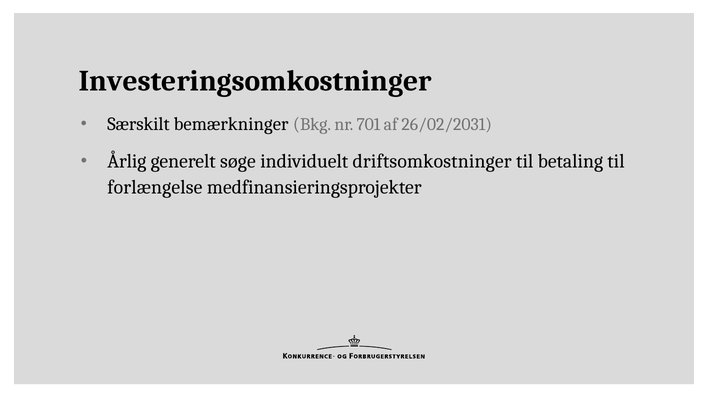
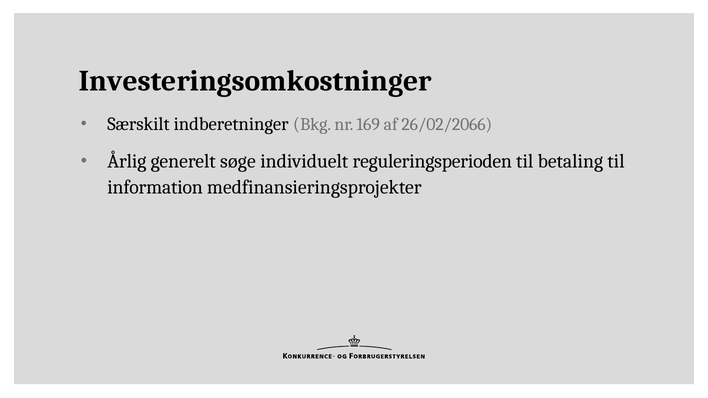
bemærkninger: bemærkninger -> indberetninger
701: 701 -> 169
26/02/2031: 26/02/2031 -> 26/02/2066
driftsomkostninger: driftsomkostninger -> reguleringsperioden
forlængelse: forlængelse -> information
